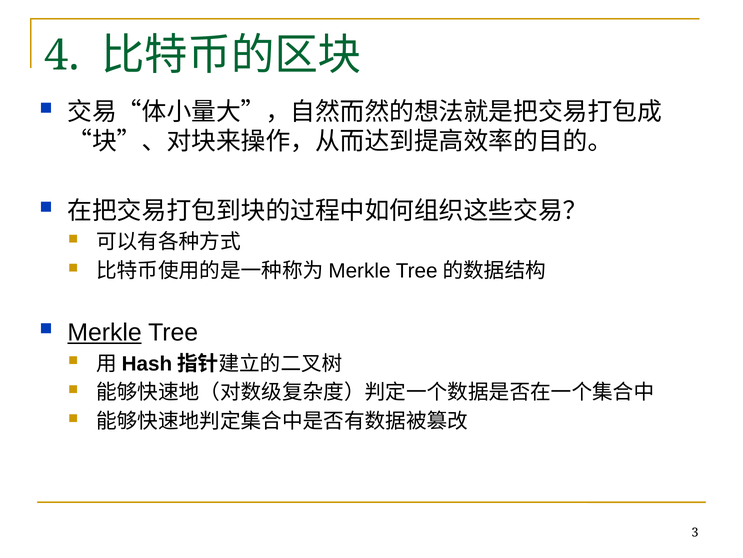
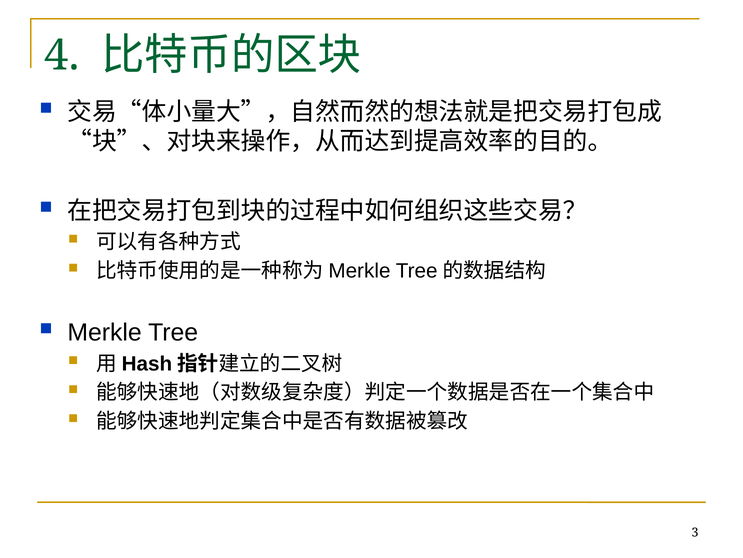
Merkle underline: present -> none
